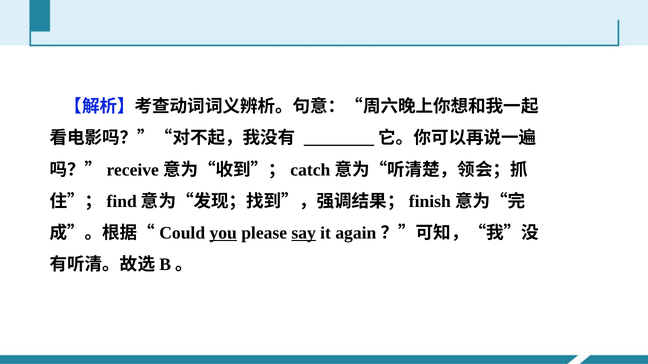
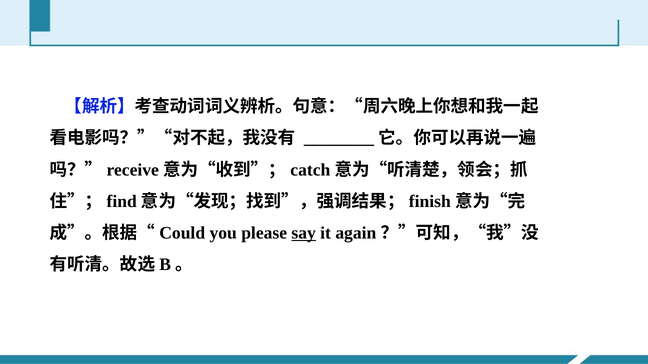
you underline: present -> none
